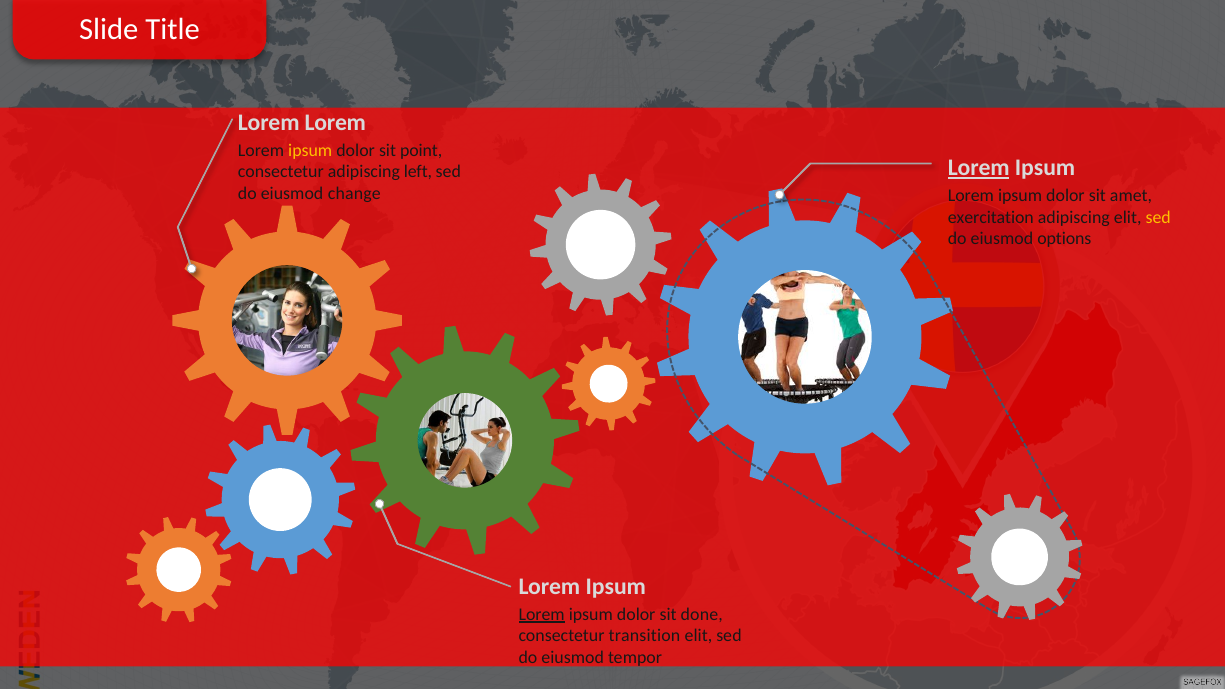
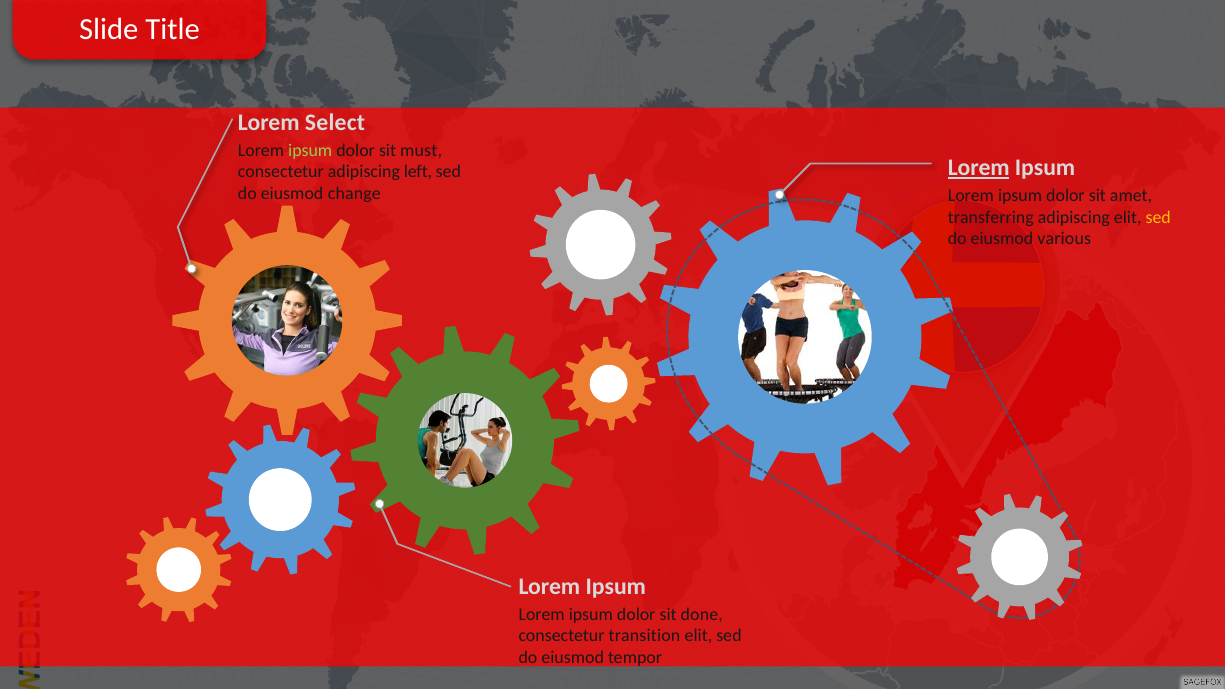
Lorem at (335, 122): Lorem -> Select
ipsum at (310, 150) colour: yellow -> light green
point: point -> must
exercitation: exercitation -> transferring
options: options -> various
Lorem at (542, 614) underline: present -> none
